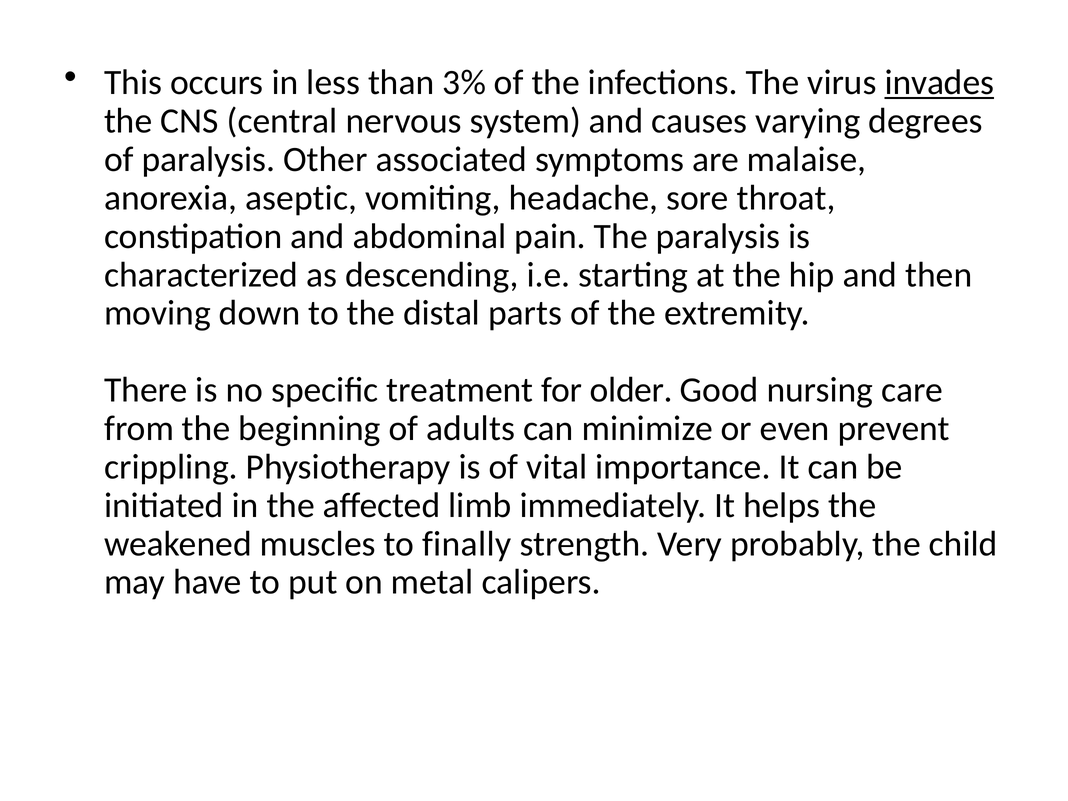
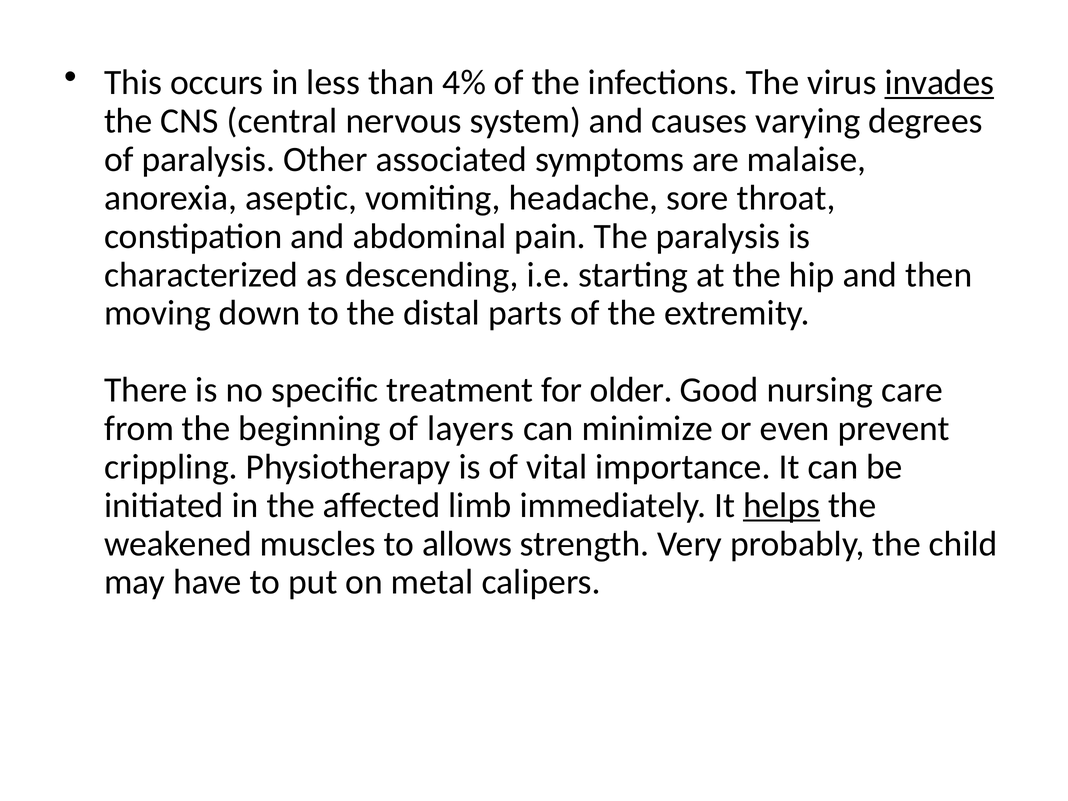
3%: 3% -> 4%
adults: adults -> layers
helps underline: none -> present
finally: finally -> allows
